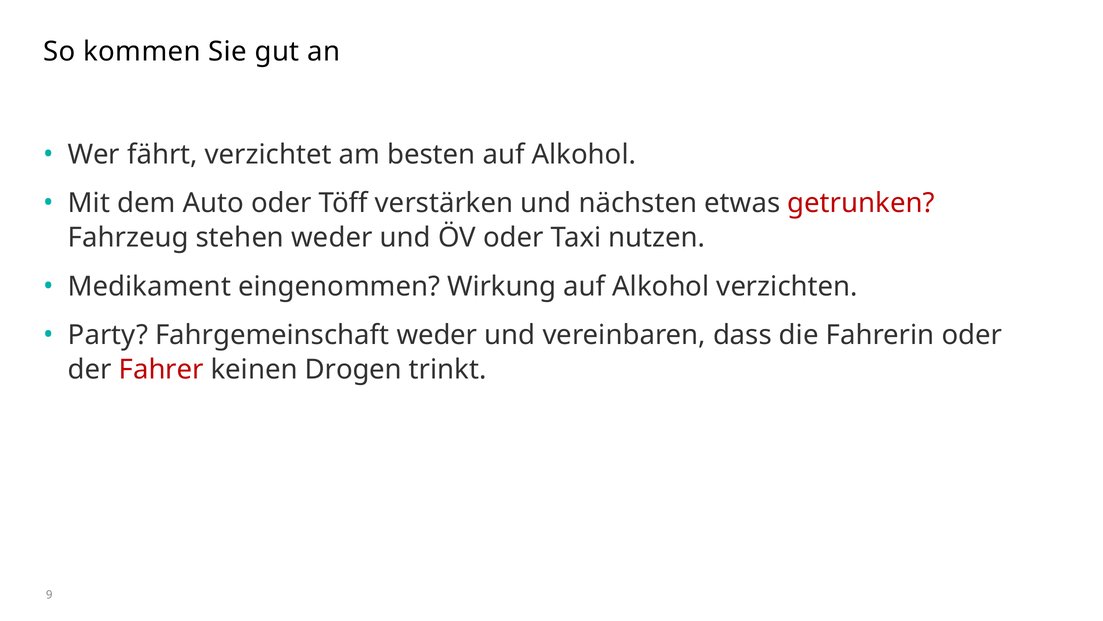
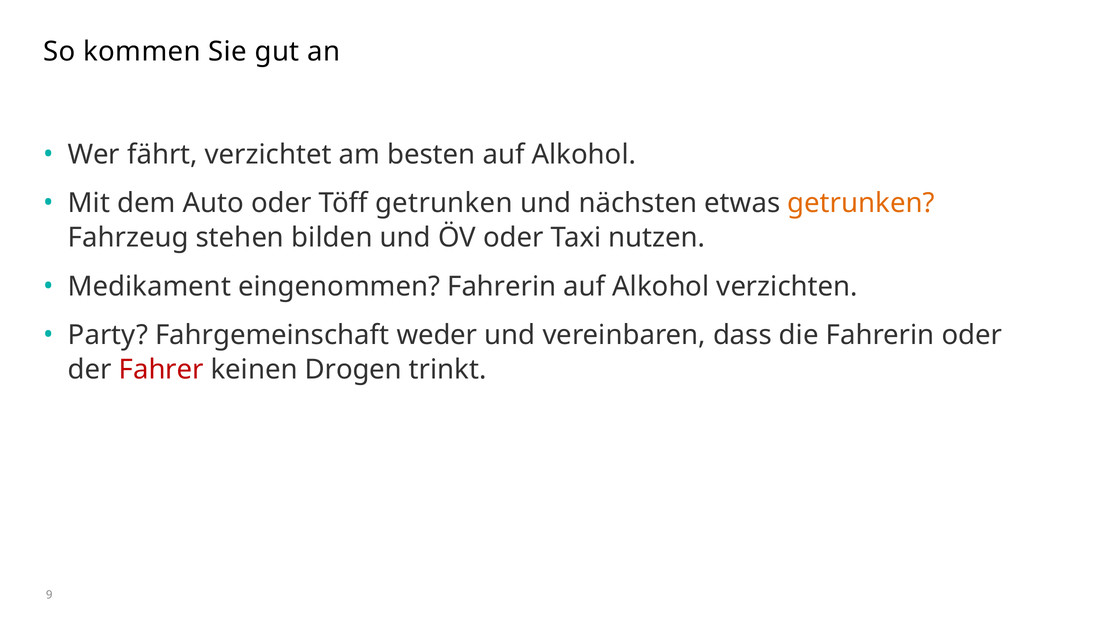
Töff verstärken: verstärken -> getrunken
getrunken at (861, 203) colour: red -> orange
stehen weder: weder -> bilden
eingenommen Wirkung: Wirkung -> Fahrerin
